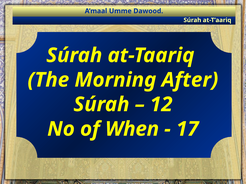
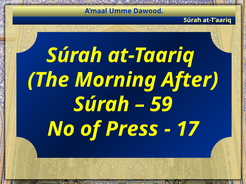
12: 12 -> 59
When: When -> Press
